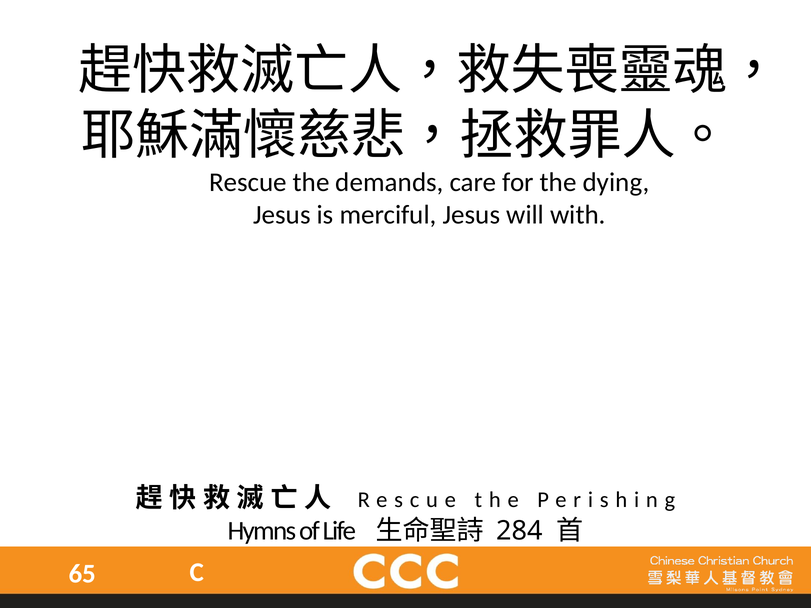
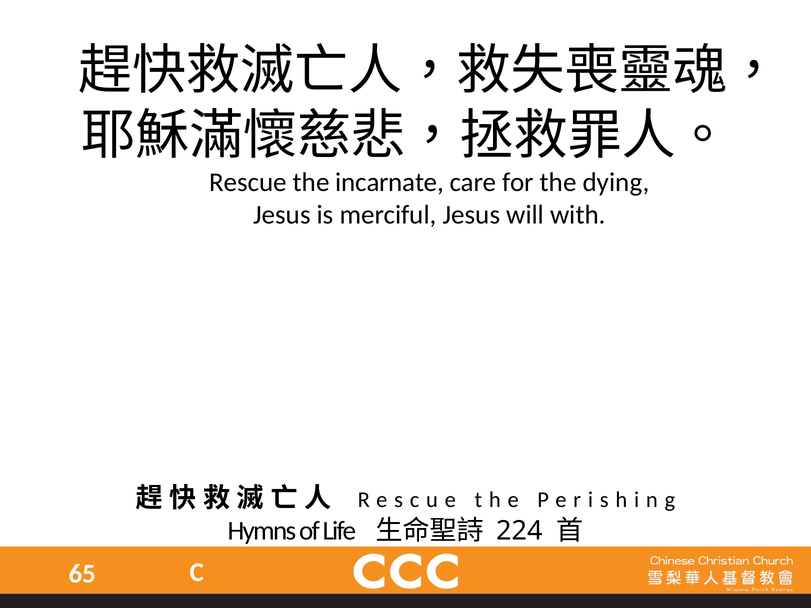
demands: demands -> incarnate
284: 284 -> 224
